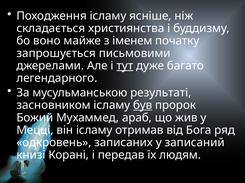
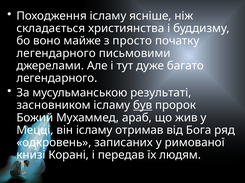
іменем: іменем -> просто
запрошується at (56, 53): запрошується -> легендарного
тут underline: present -> none
записаний: записаний -> римованої
